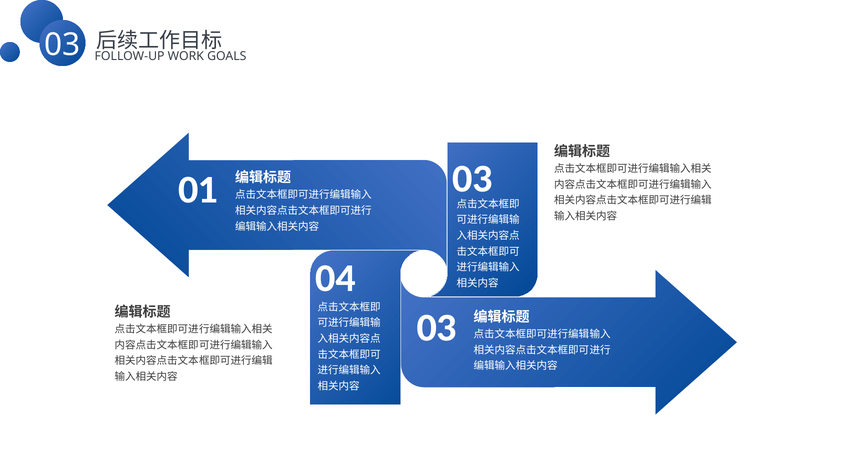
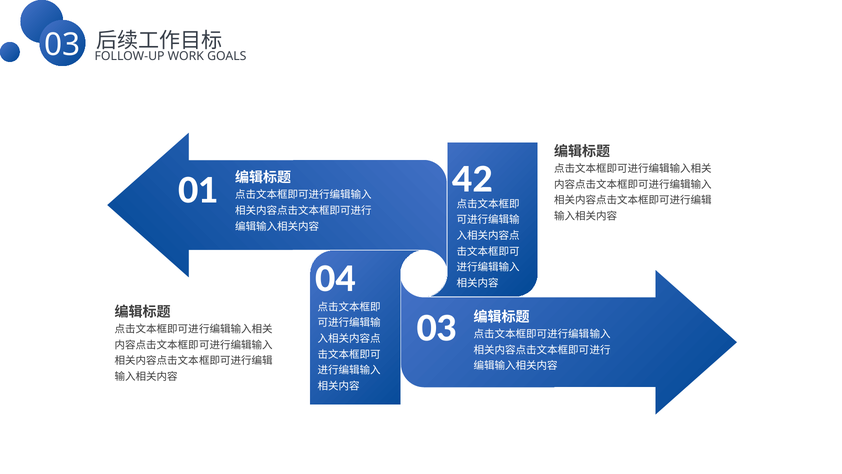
01 03: 03 -> 42
